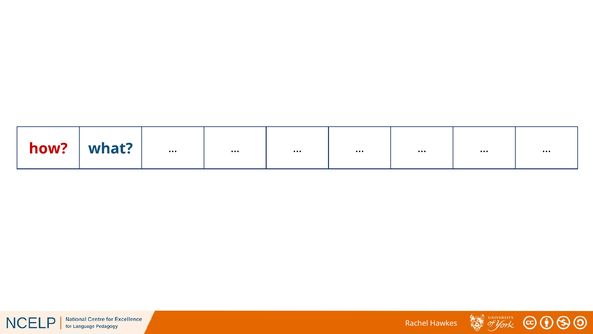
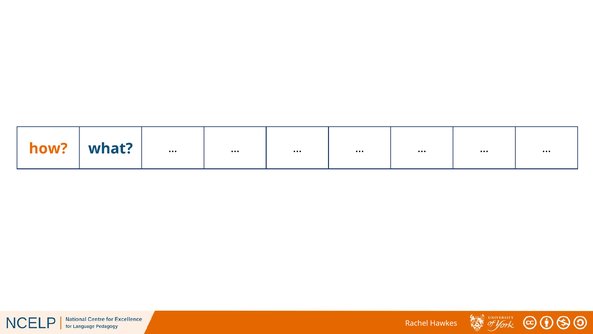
how colour: red -> orange
